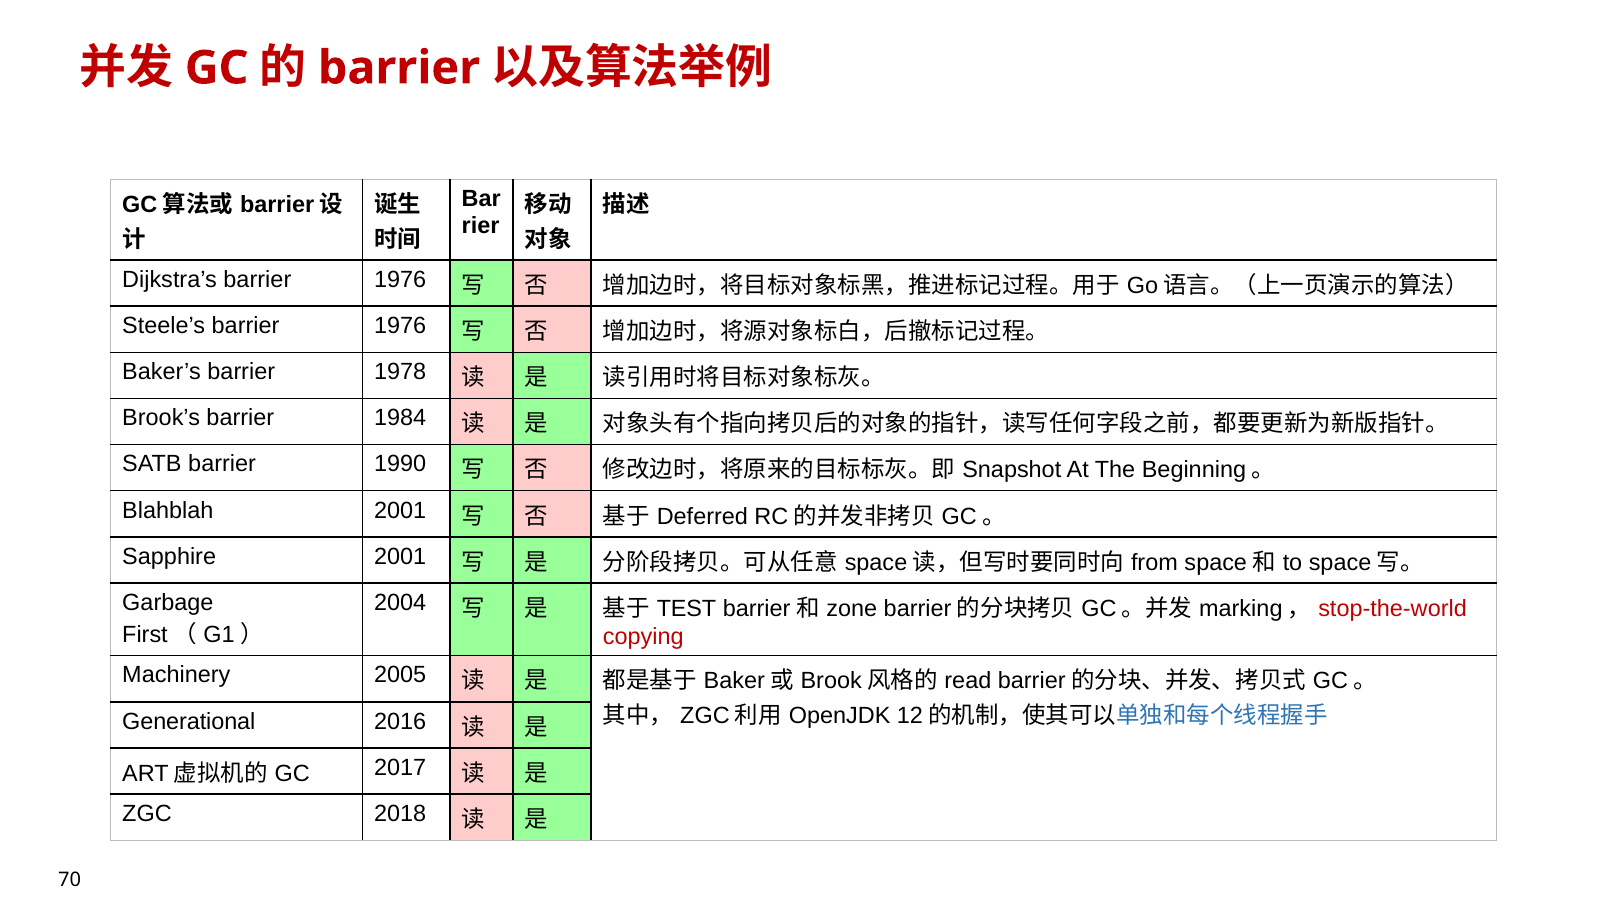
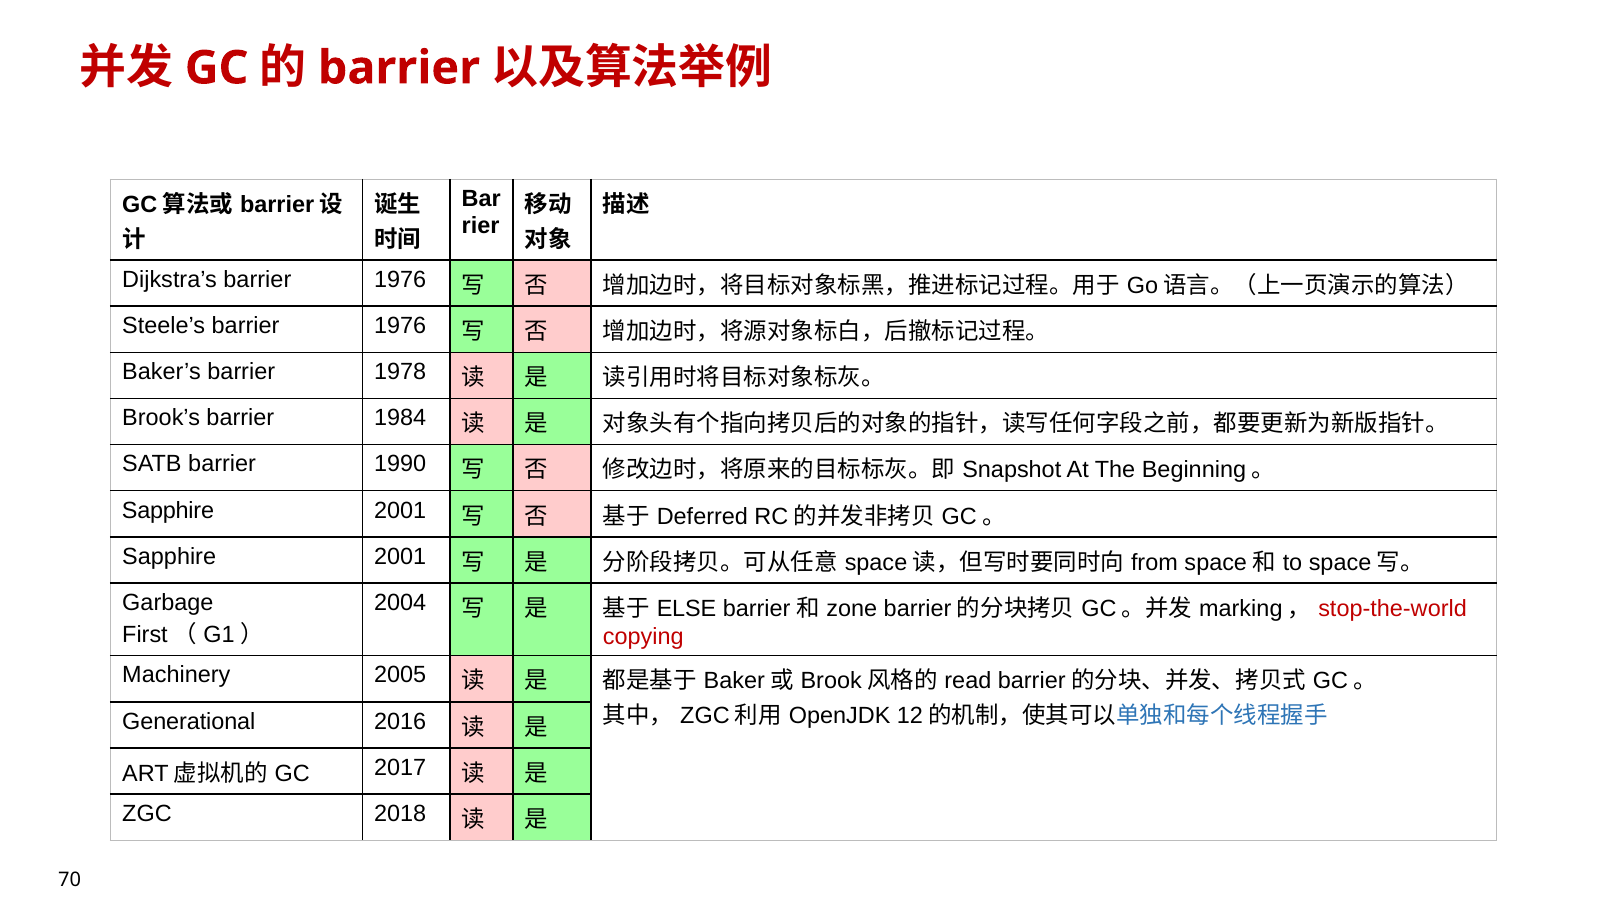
Blahblah at (168, 510): Blahblah -> Sapphire
TEST: TEST -> ELSE
